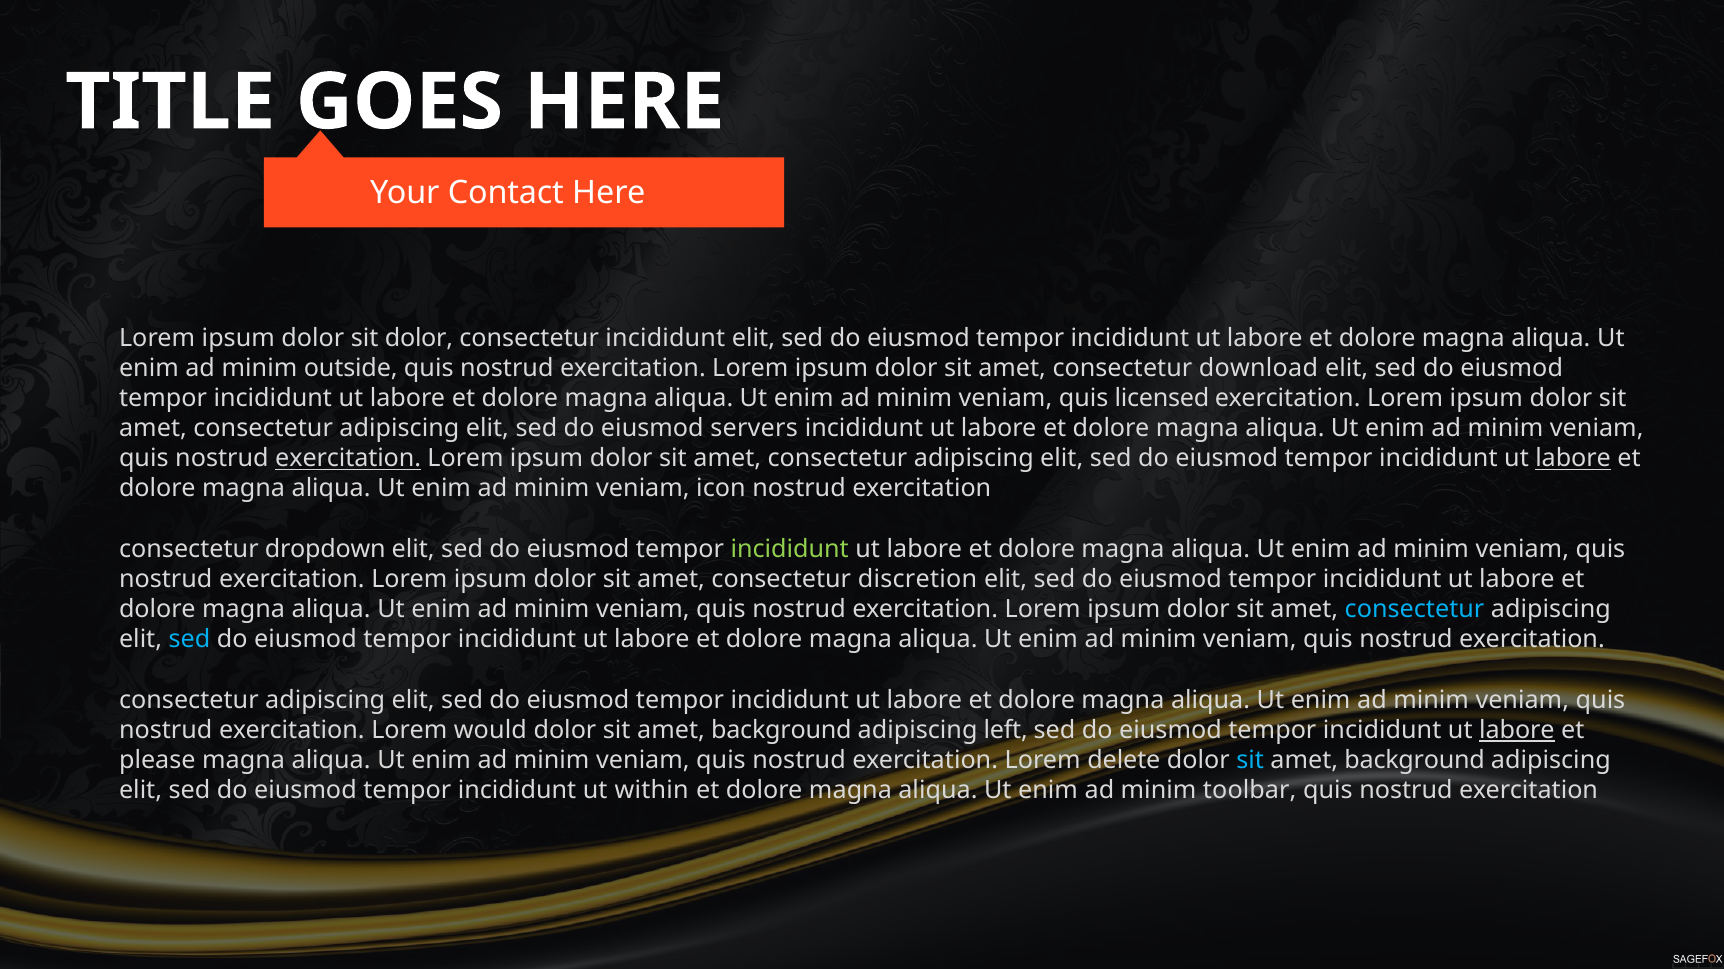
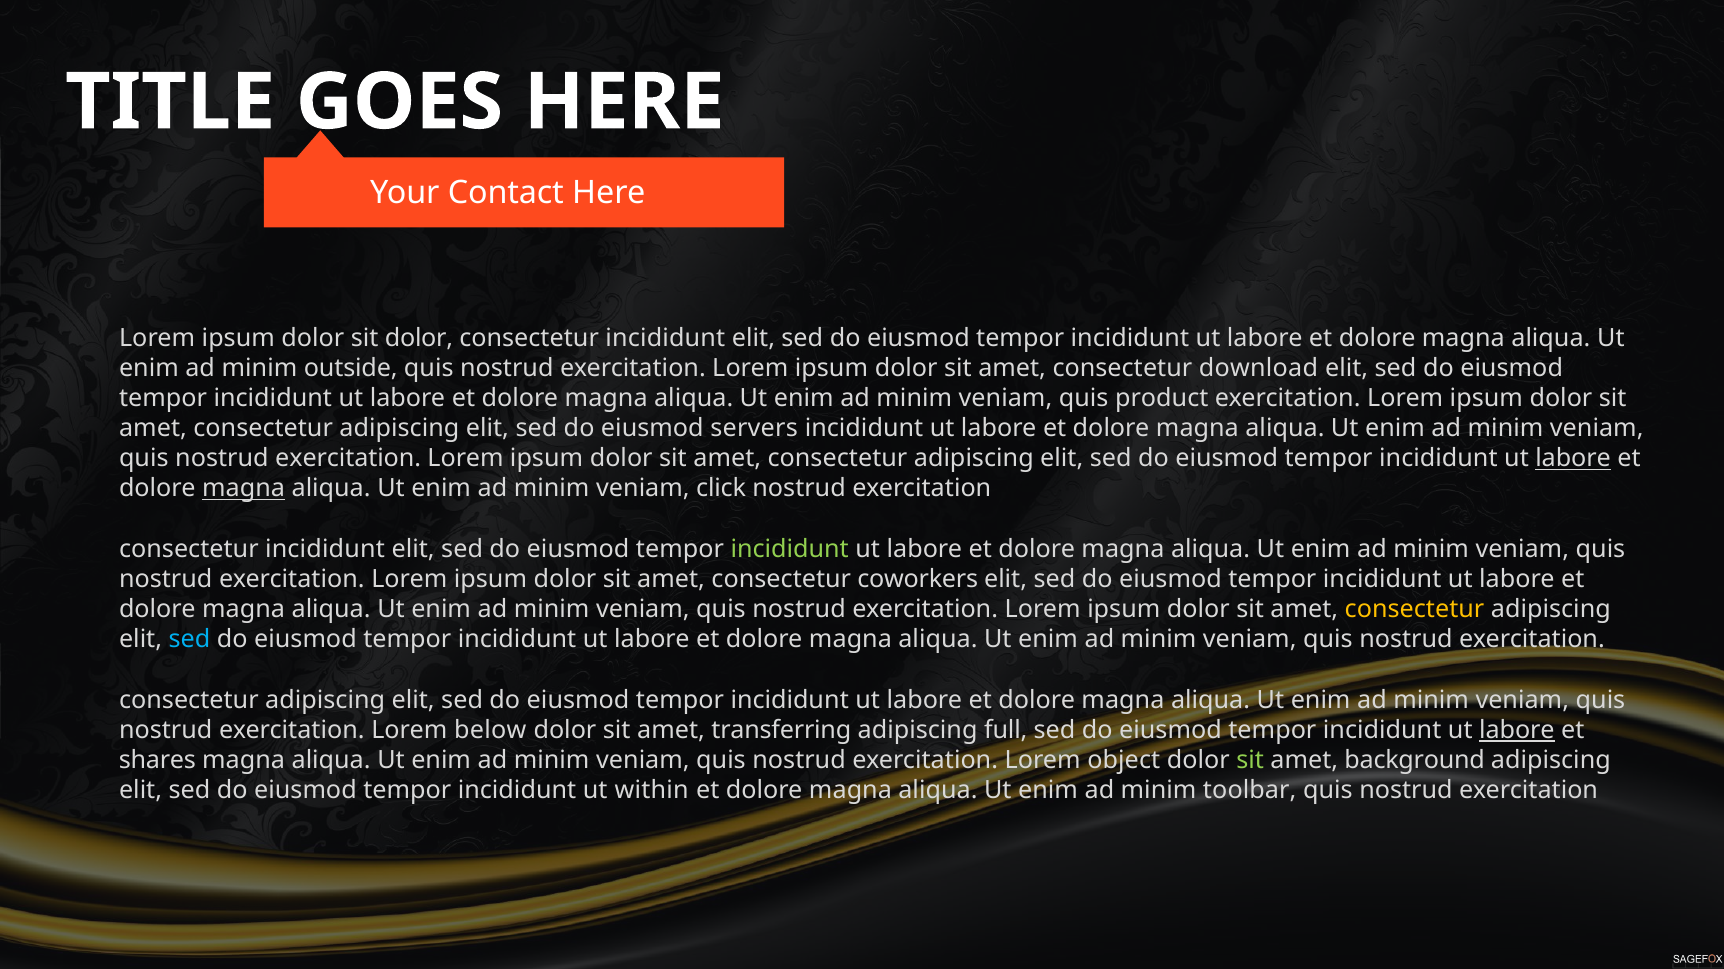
licensed: licensed -> product
exercitation at (348, 459) underline: present -> none
magna at (244, 489) underline: none -> present
icon: icon -> click
dropdown at (325, 549): dropdown -> incididunt
discretion: discretion -> coworkers
consectetur at (1415, 610) colour: light blue -> yellow
would: would -> below
background at (781, 731): background -> transferring
left: left -> full
please: please -> shares
delete: delete -> object
sit at (1250, 761) colour: light blue -> light green
